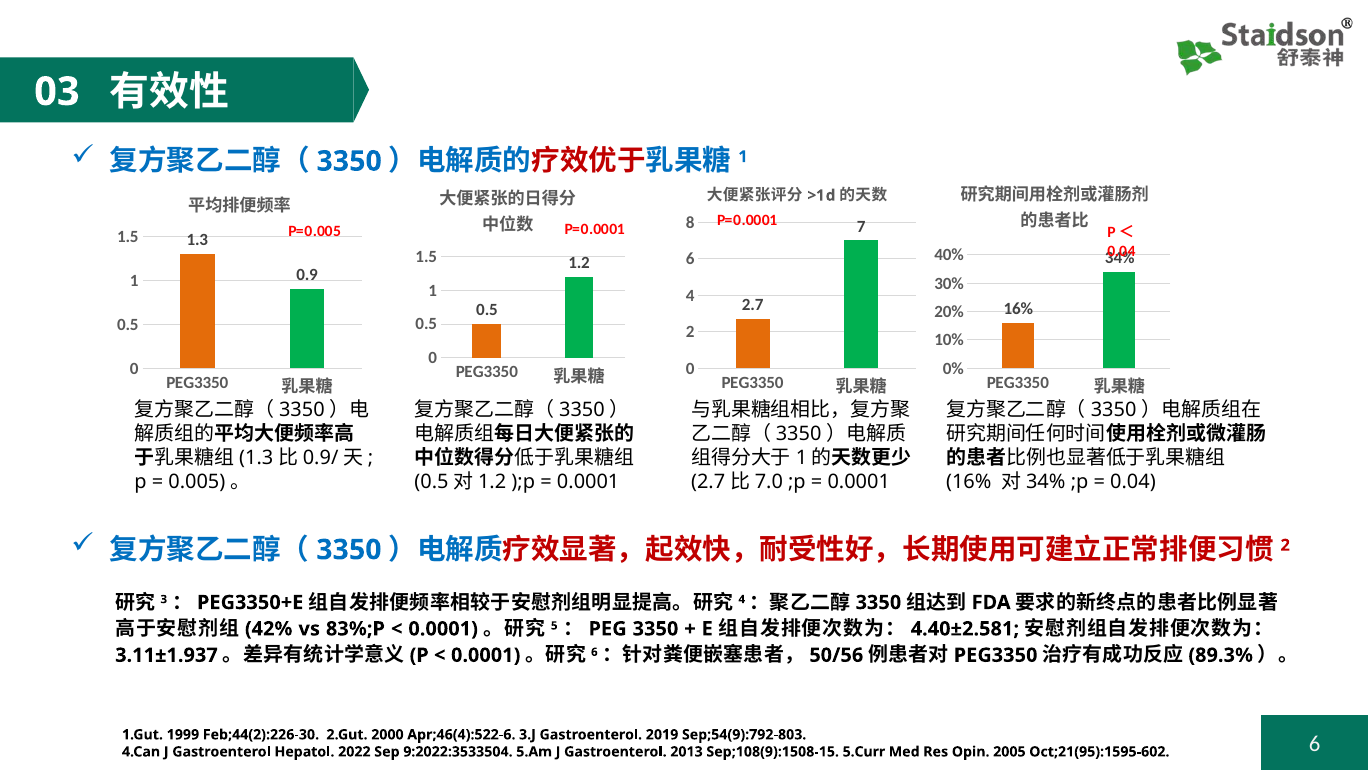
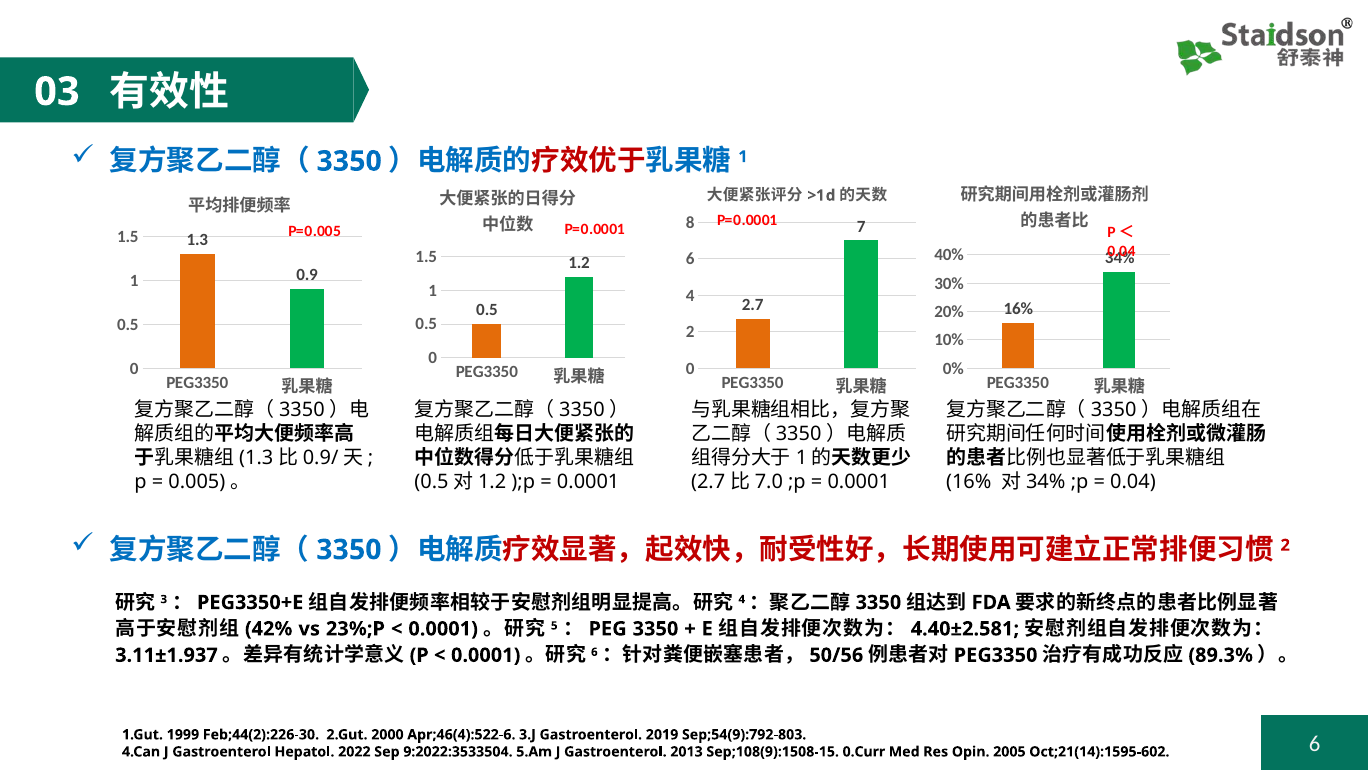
83%;P: 83%;P -> 23%;P
5.Curr: 5.Curr -> 0.Curr
Oct;21(95):1595-602: Oct;21(95):1595-602 -> Oct;21(14):1595-602
